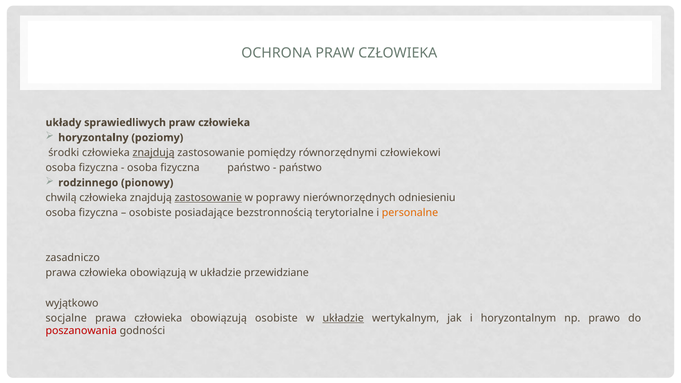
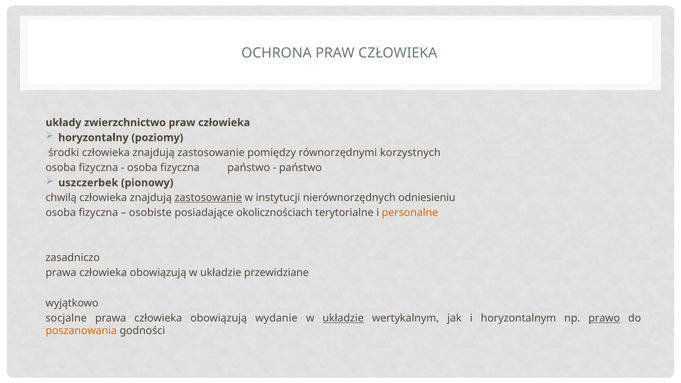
sprawiedliwych: sprawiedliwych -> zwierzchnictwo
znajdują at (154, 153) underline: present -> none
człowiekowi: człowiekowi -> korzystnych
rodzinnego: rodzinnego -> uszczerbek
poprawy: poprawy -> instytucji
bezstronnością: bezstronnością -> okolicznościach
obowiązują osobiste: osobiste -> wydanie
prawo underline: none -> present
poszanowania colour: red -> orange
